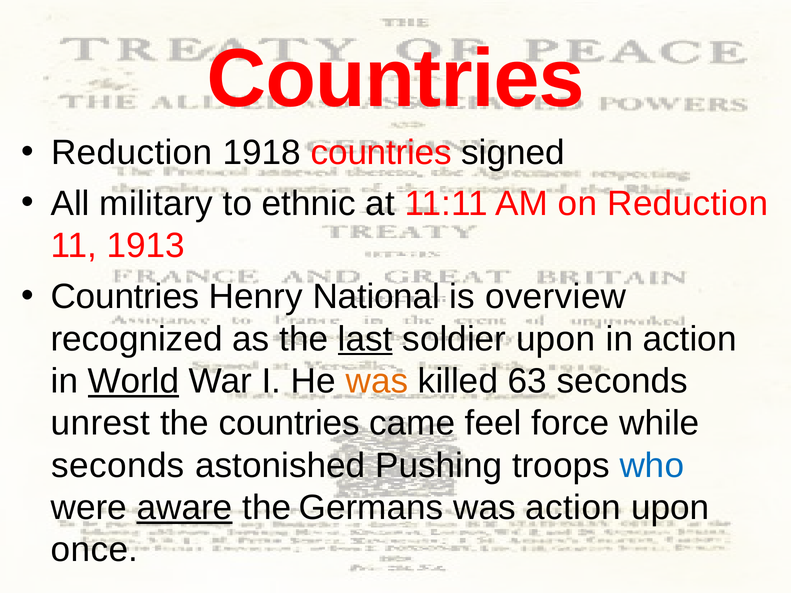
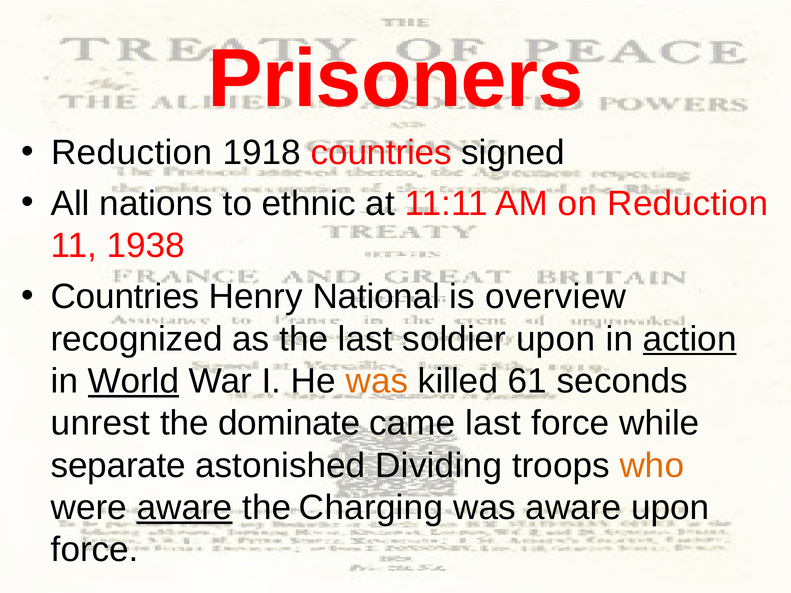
Countries at (396, 79): Countries -> Prisoners
military: military -> nations
1913: 1913 -> 1938
last at (365, 339) underline: present -> none
action at (690, 339) underline: none -> present
63: 63 -> 61
the countries: countries -> dominate
came feel: feel -> last
seconds at (118, 466): seconds -> separate
Pushing: Pushing -> Dividing
who colour: blue -> orange
Germans: Germans -> Charging
was action: action -> aware
once at (95, 550): once -> force
